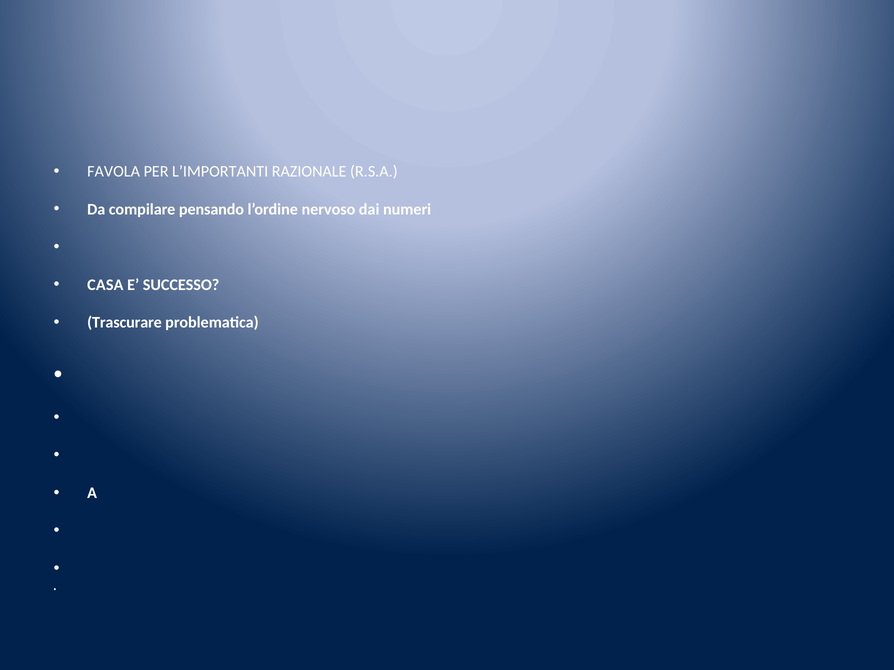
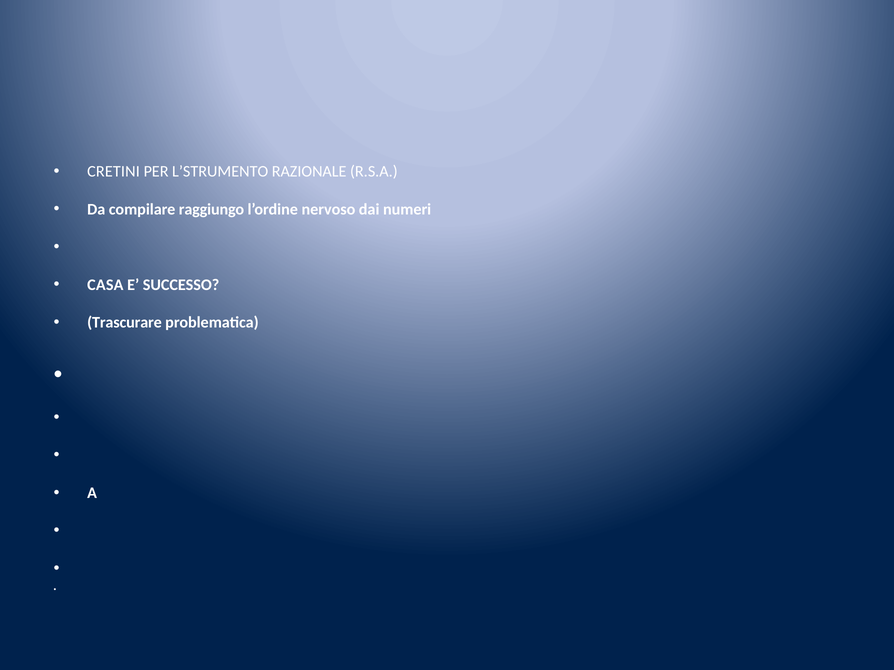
FAVOLA: FAVOLA -> CRETINI
L’IMPORTANTI: L’IMPORTANTI -> L’STRUMENTO
pensando: pensando -> raggiungo
